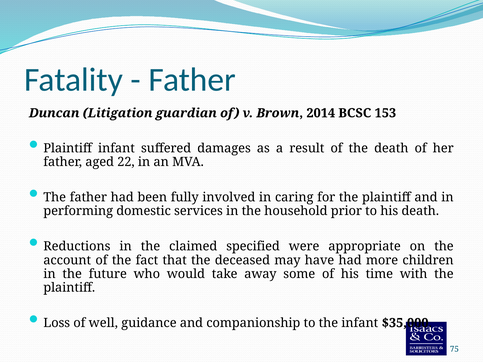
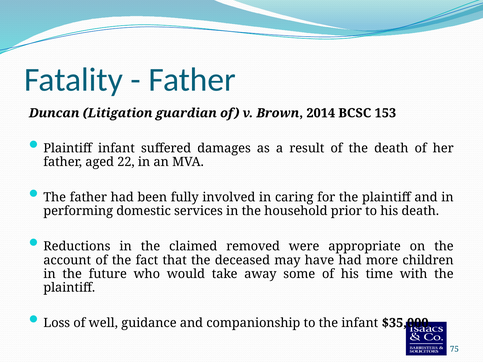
specified: specified -> removed
